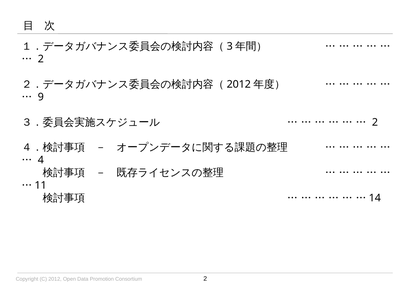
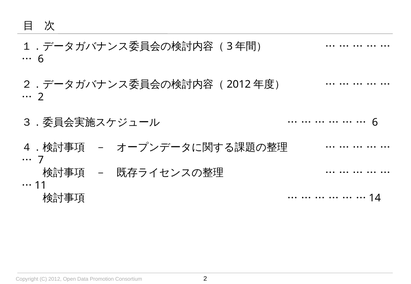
2 at (41, 59): 2 -> 6
9 at (41, 97): 9 -> 2
2 at (375, 122): 2 -> 6
4: 4 -> 7
